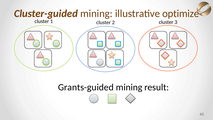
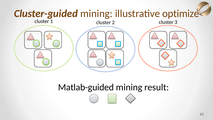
Grants-guided: Grants-guided -> Matlab-guided
